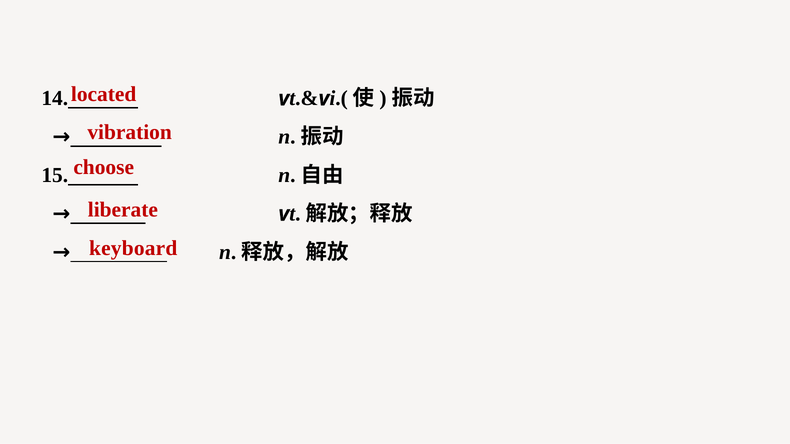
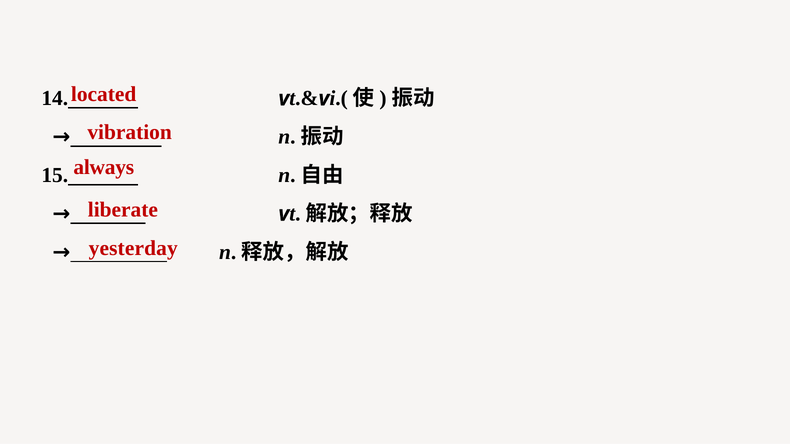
choose: choose -> always
keyboard: keyboard -> yesterday
